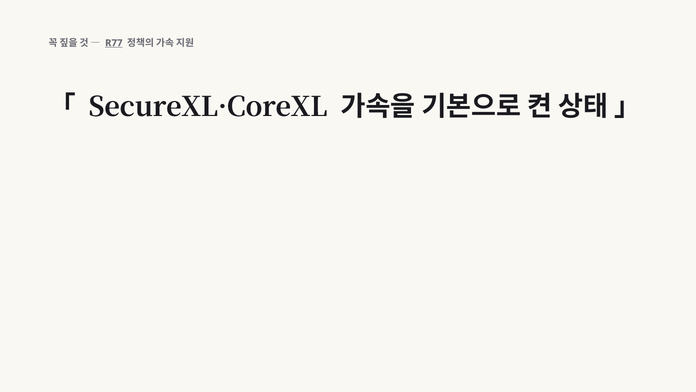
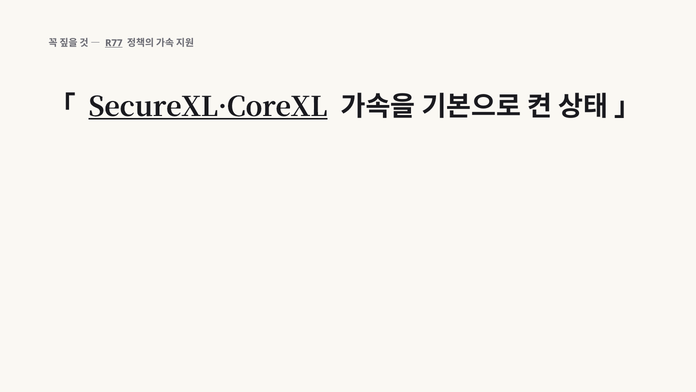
SecureXL·CoreXL underline: none -> present
